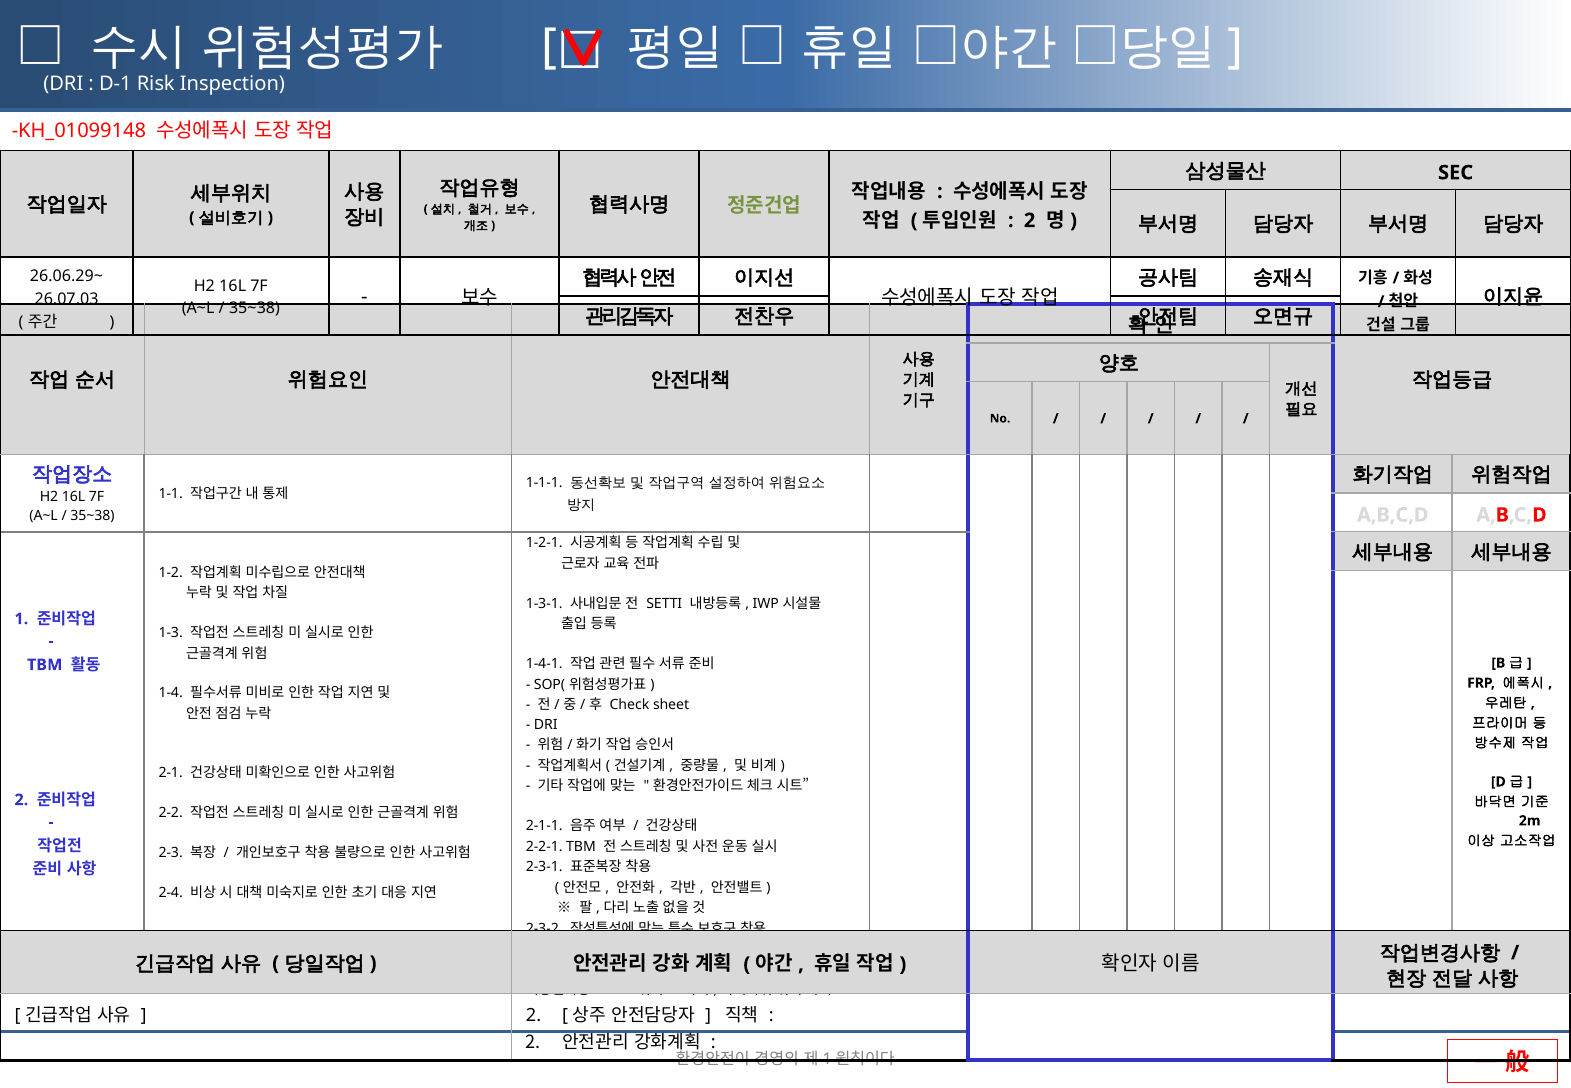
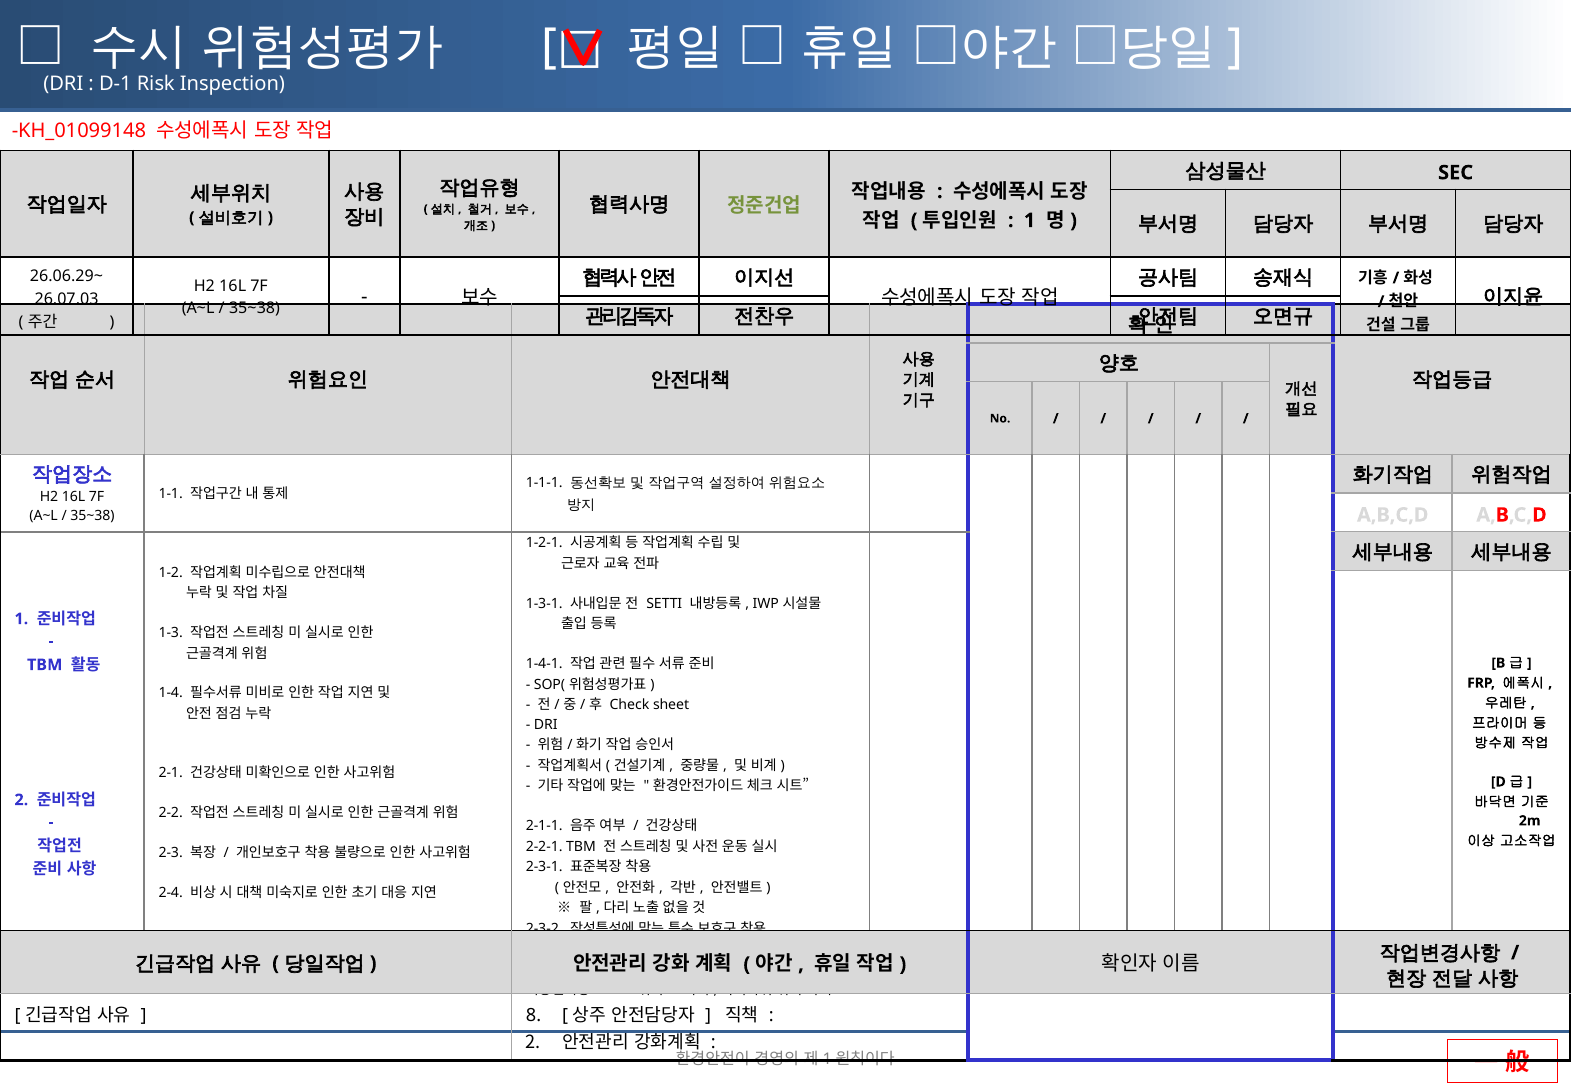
2 at (1030, 220): 2 -> 1
2 at (533, 1015): 2 -> 8
